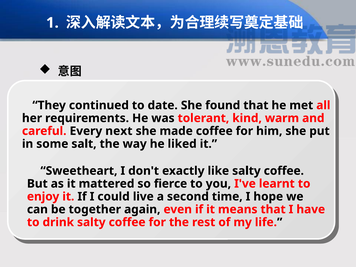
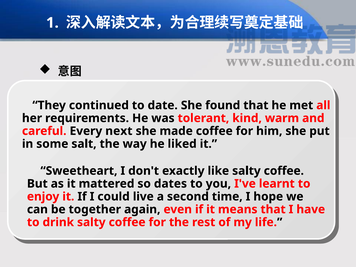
fierce: fierce -> dates
